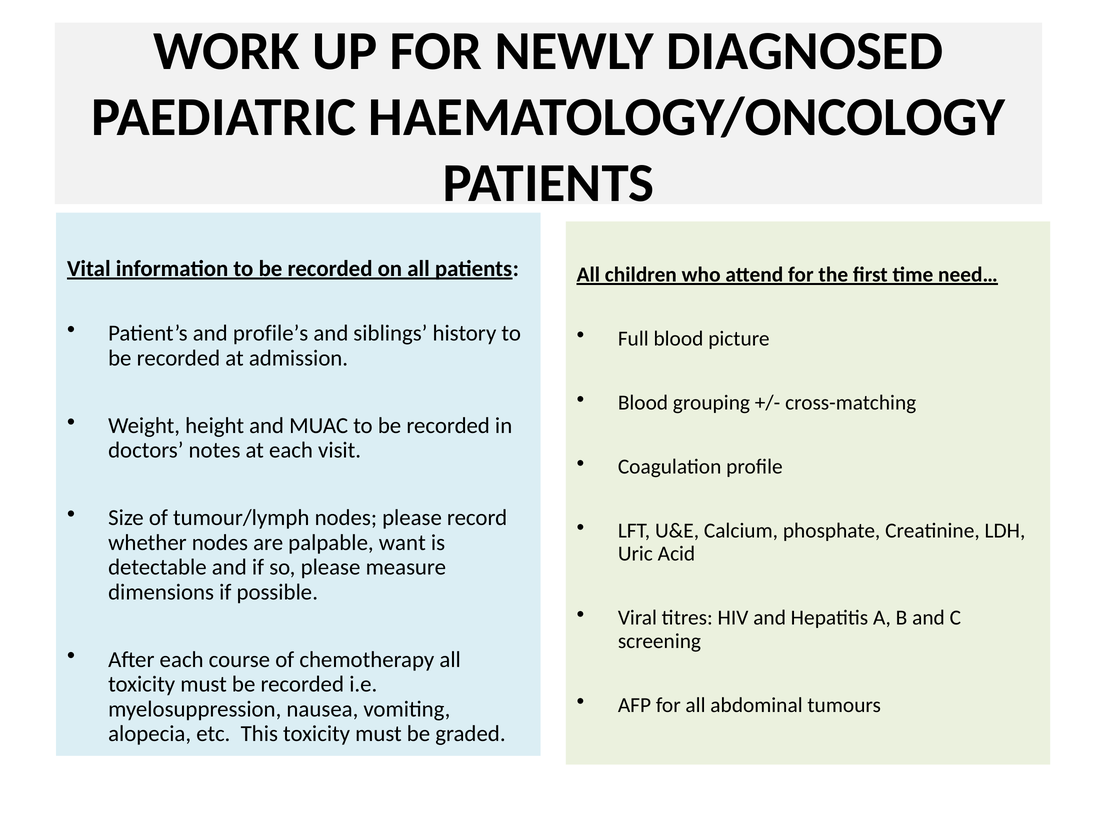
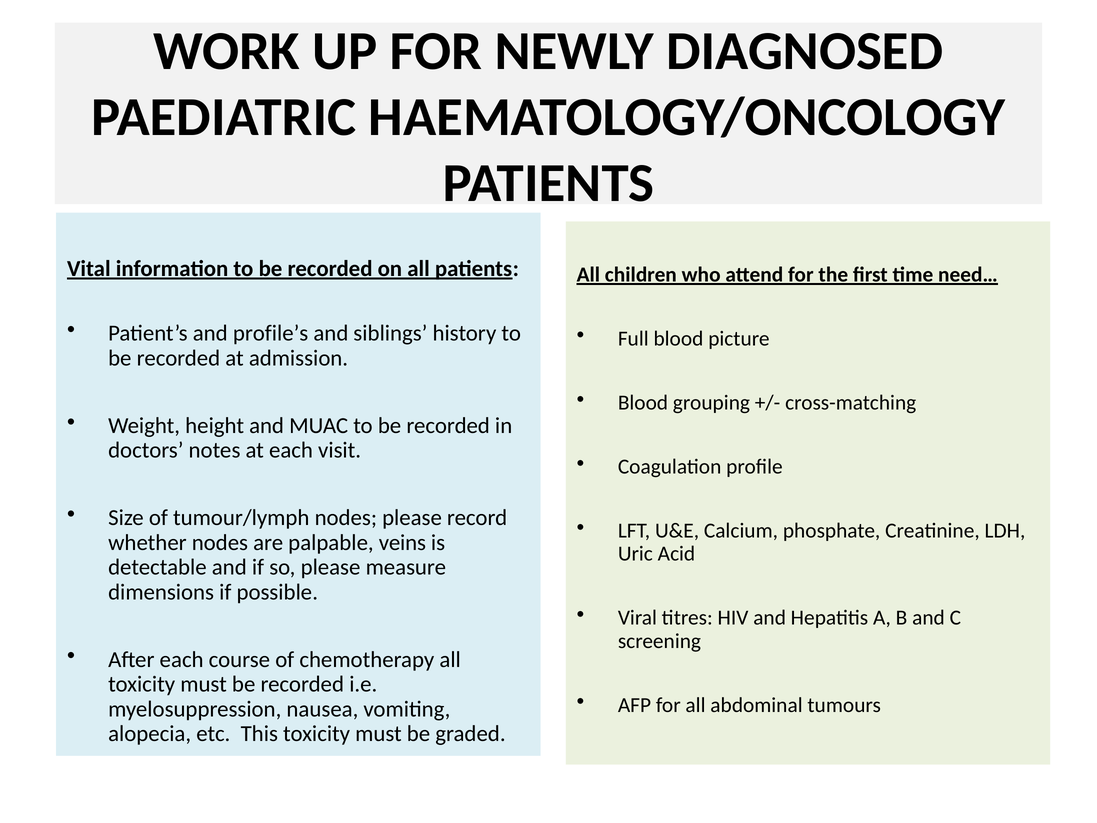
want: want -> veins
